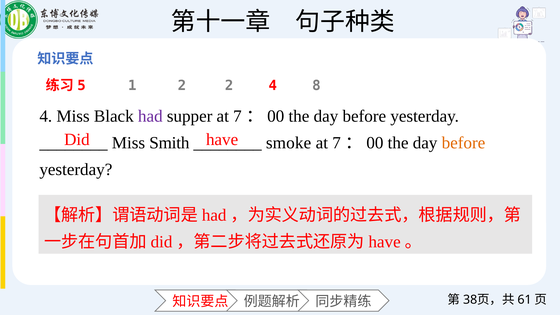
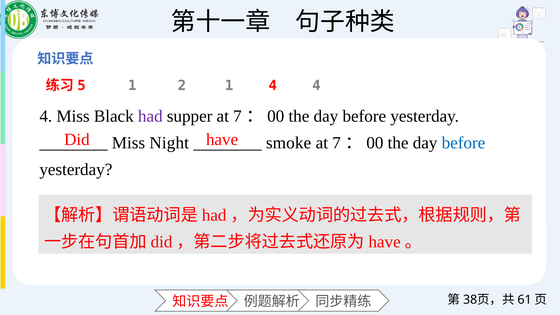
2 2: 2 -> 1
4 8: 8 -> 4
Smith: Smith -> Night
before at (463, 143) colour: orange -> blue
